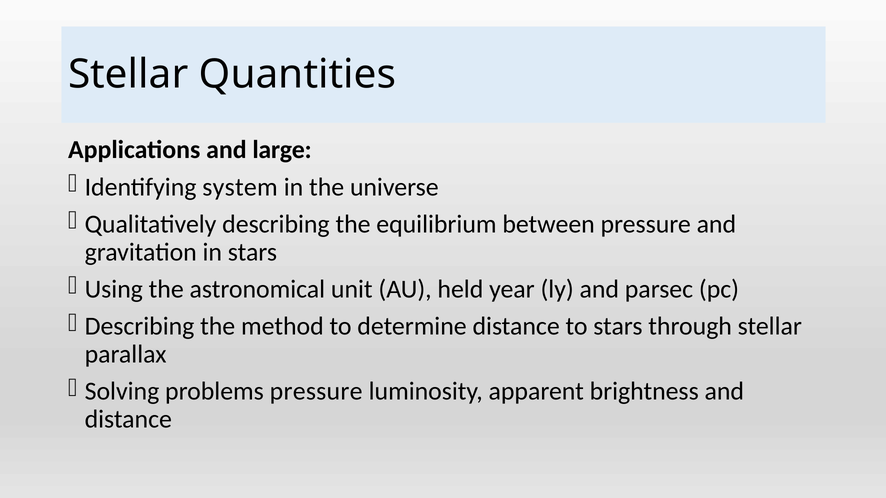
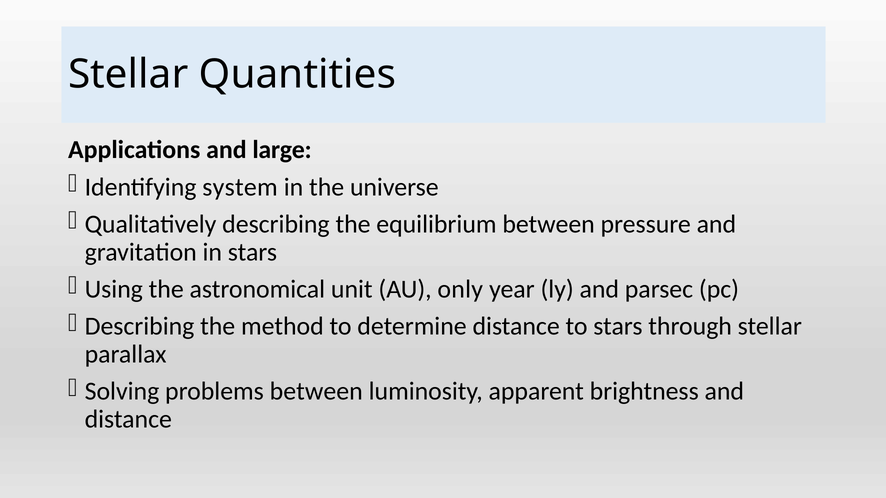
held: held -> only
problems pressure: pressure -> between
